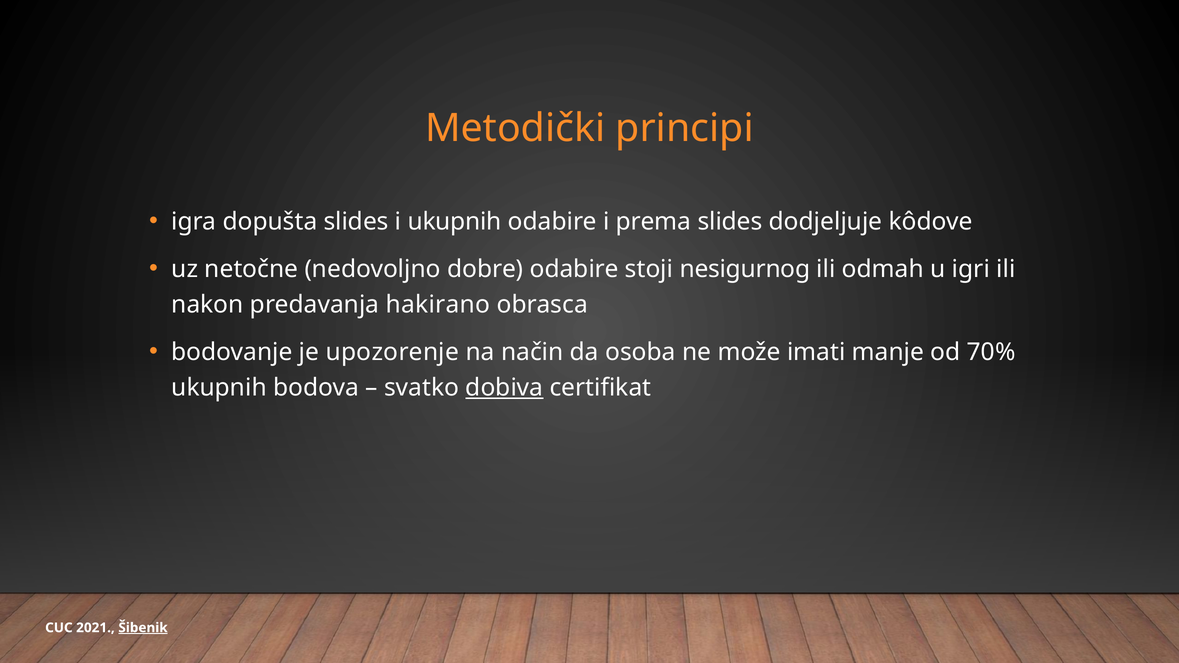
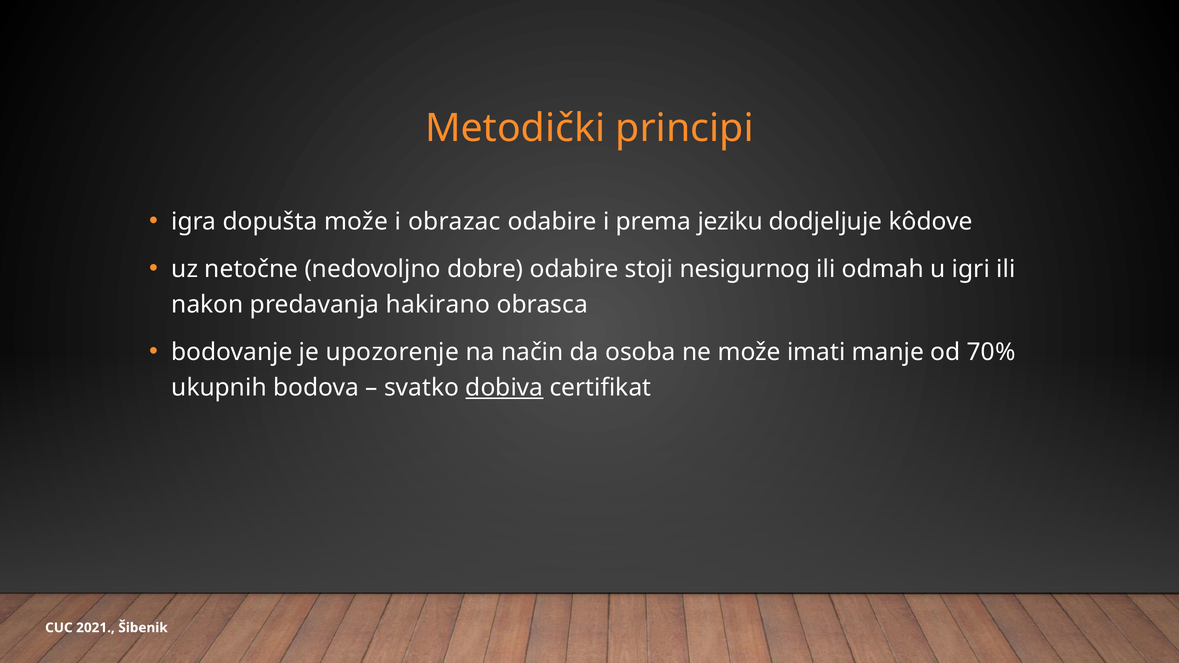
dopušta slides: slides -> može
i ukupnih: ukupnih -> obrazac
prema slides: slides -> jeziku
Šibenik underline: present -> none
